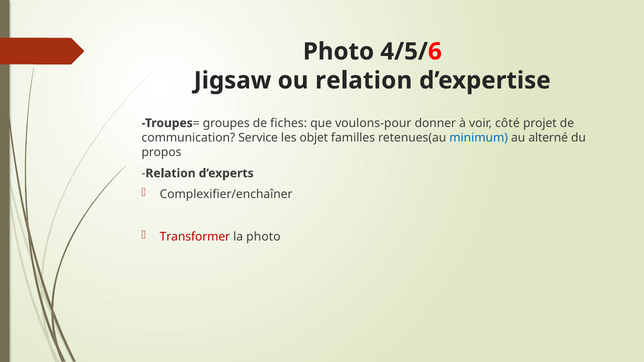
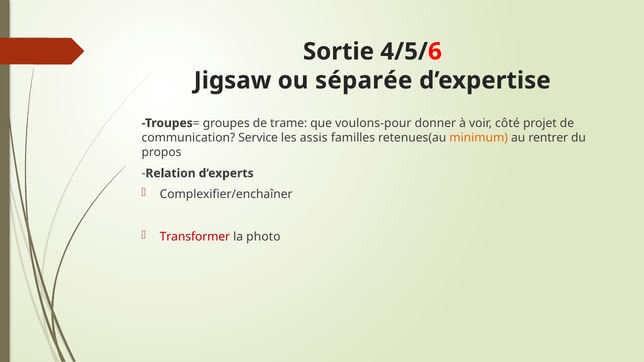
Photo at (338, 52): Photo -> Sortie
ou relation: relation -> séparée
fiches: fiches -> trame
objet: objet -> assis
minimum colour: blue -> orange
alterné: alterné -> rentrer
